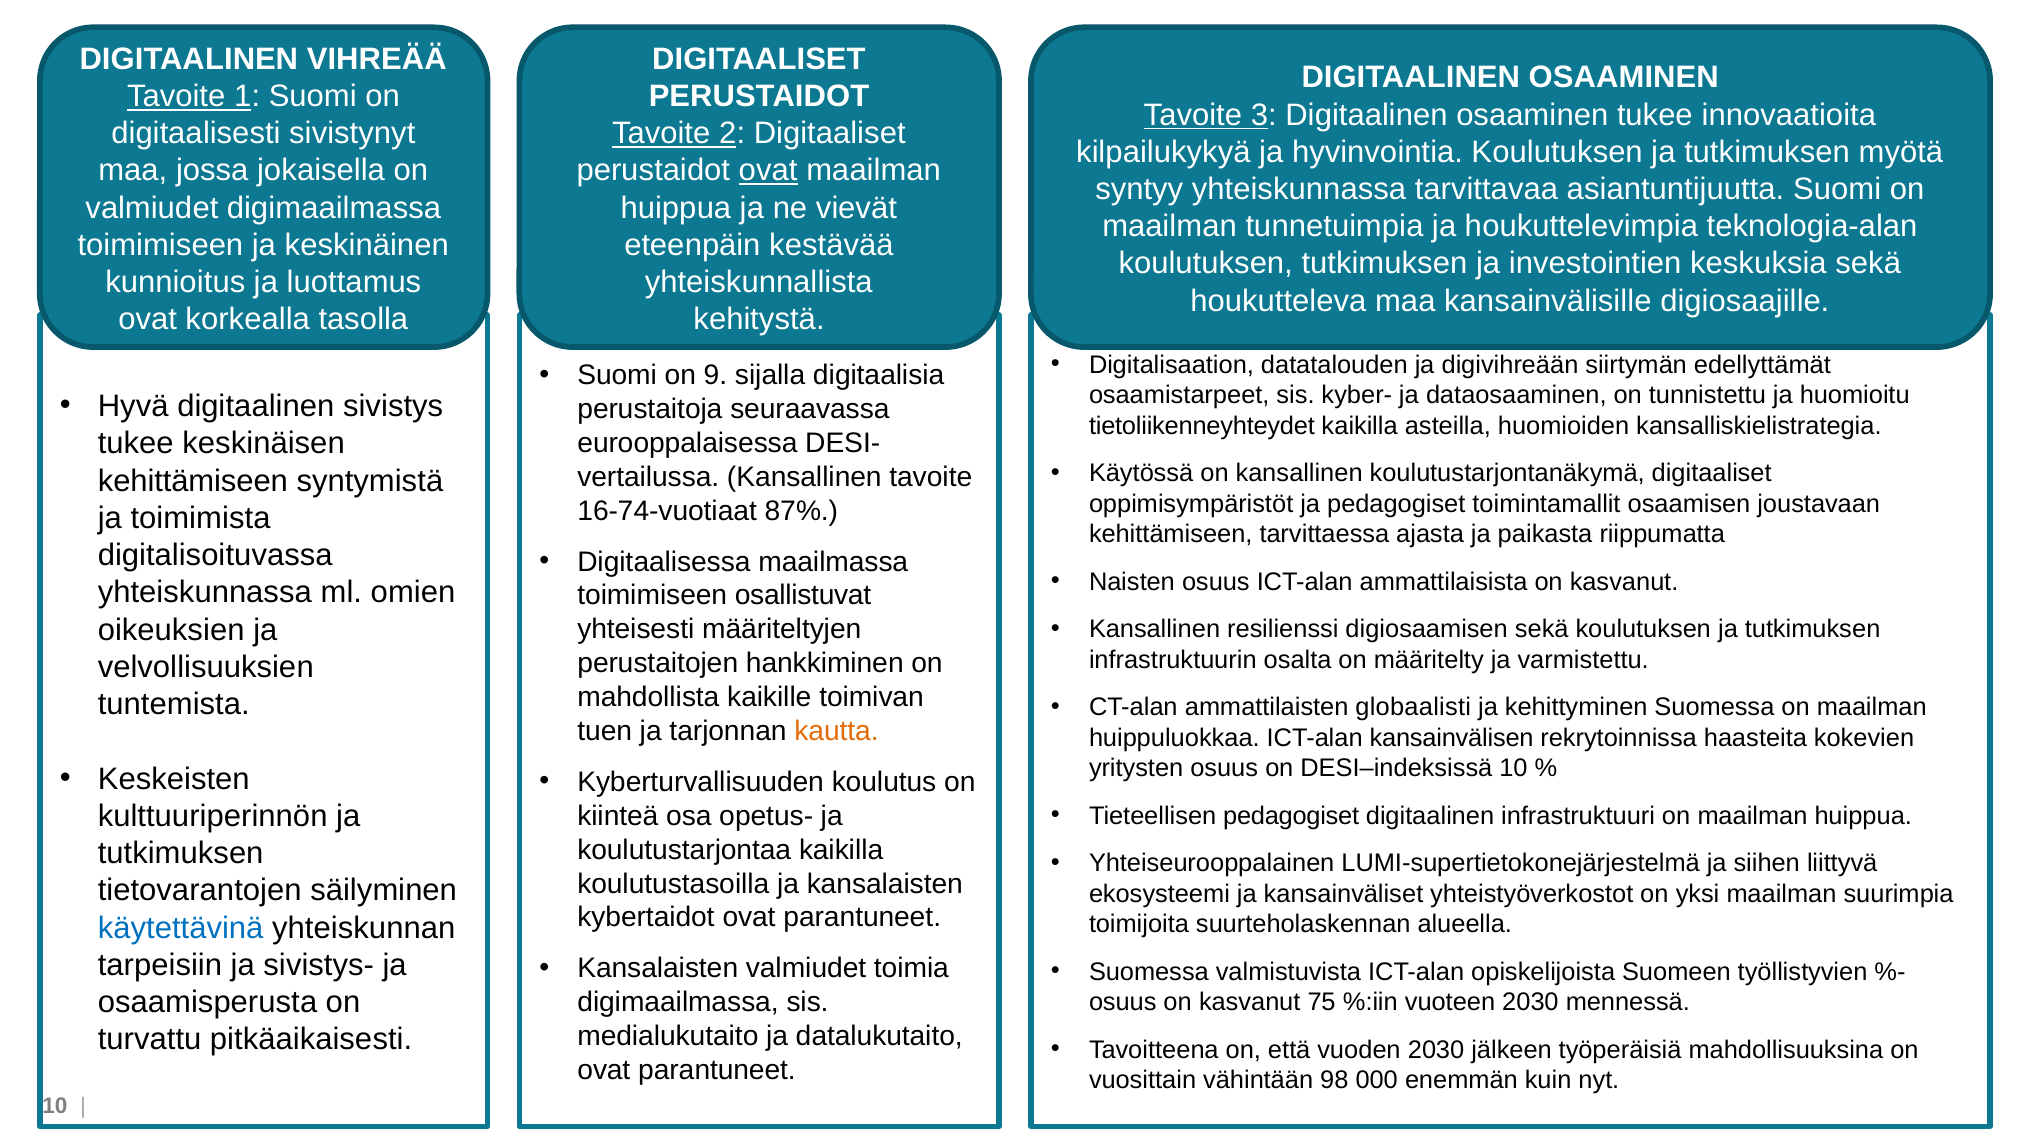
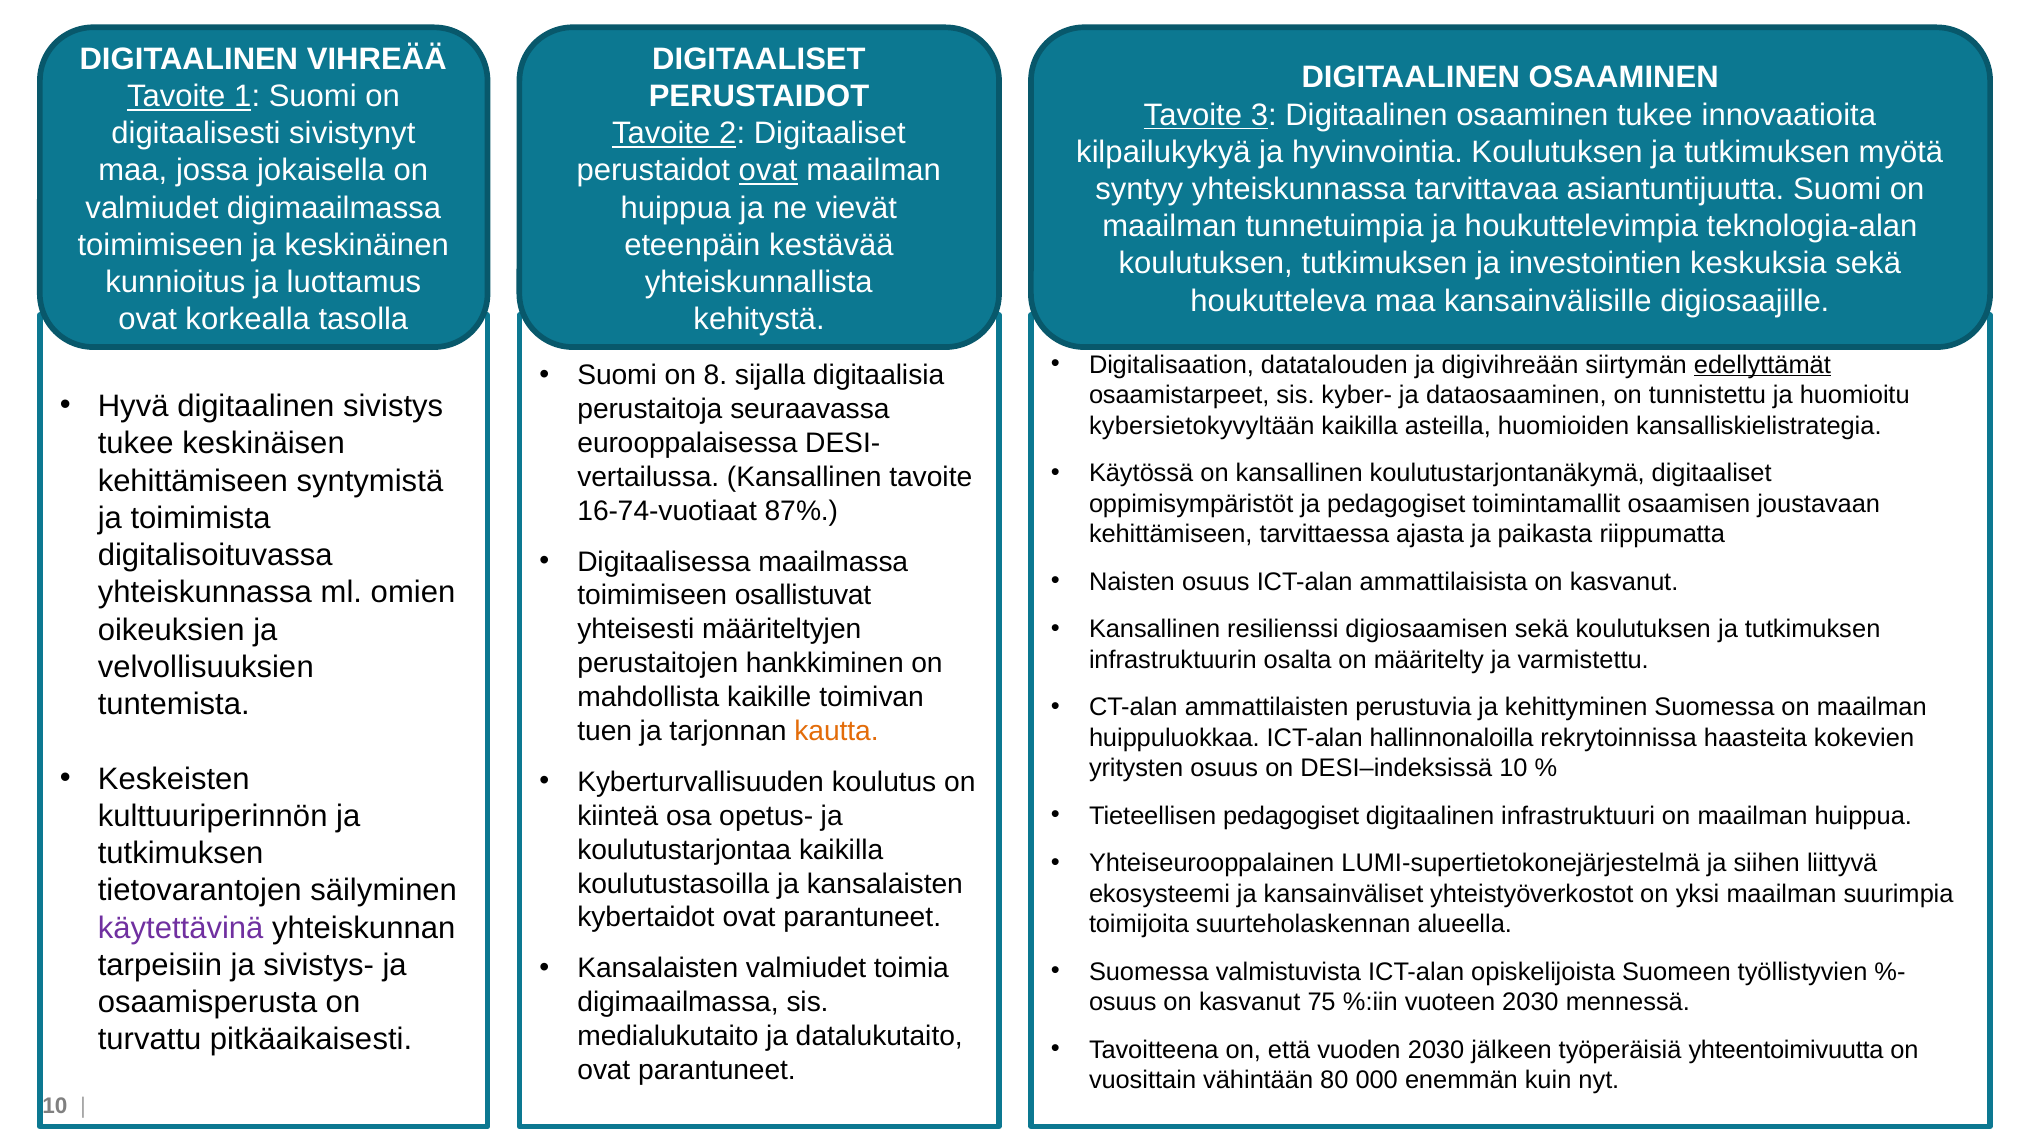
edellyttämät underline: none -> present
9: 9 -> 8
tietoliikenneyhteydet: tietoliikenneyhteydet -> kybersietokyvyltään
globaalisti: globaalisti -> perustuvia
kansainvälisen: kansainvälisen -> hallinnonaloilla
käytettävinä colour: blue -> purple
mahdollisuuksina: mahdollisuuksina -> yhteentoimivuutta
98: 98 -> 80
